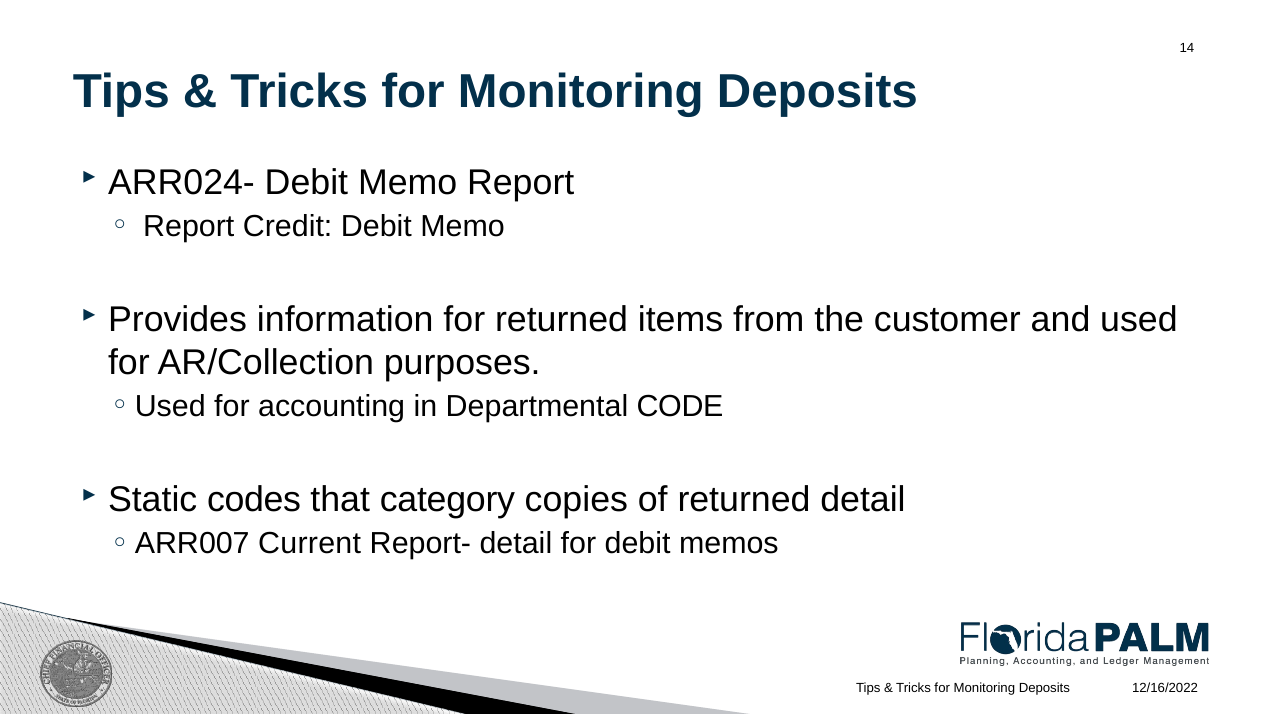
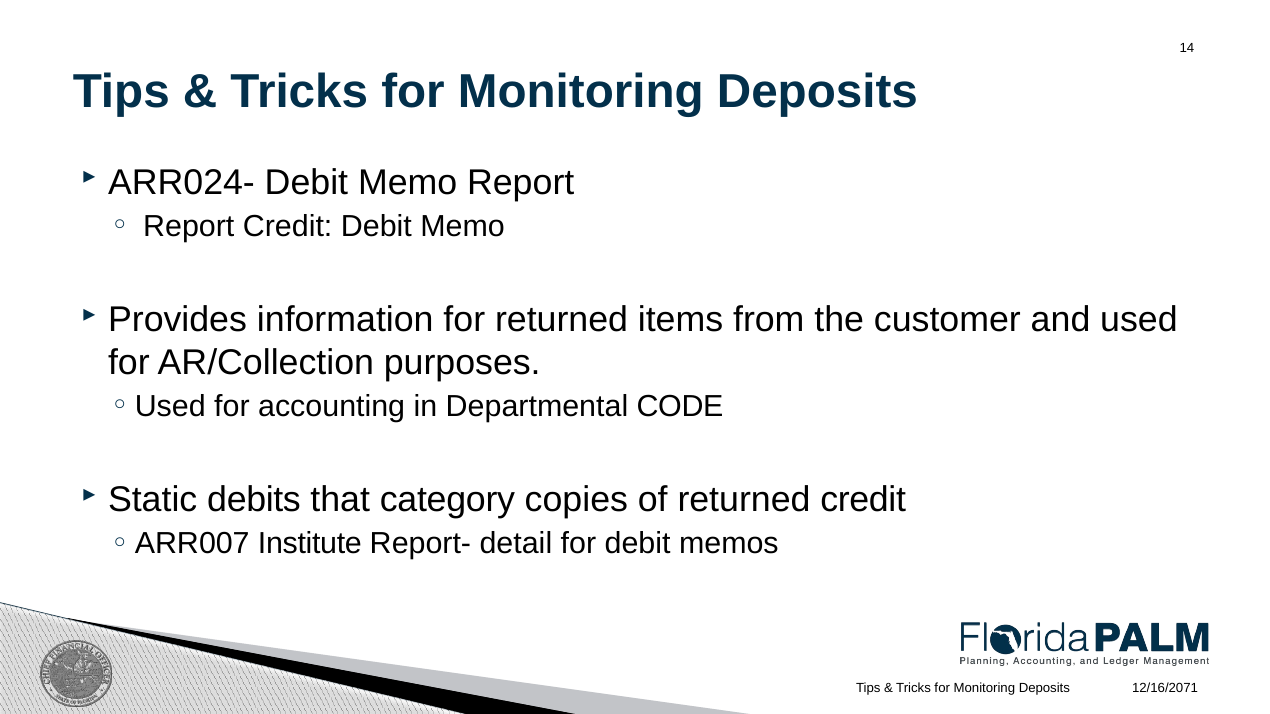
codes: codes -> debits
returned detail: detail -> credit
Current: Current -> Institute
12/16/2022: 12/16/2022 -> 12/16/2071
